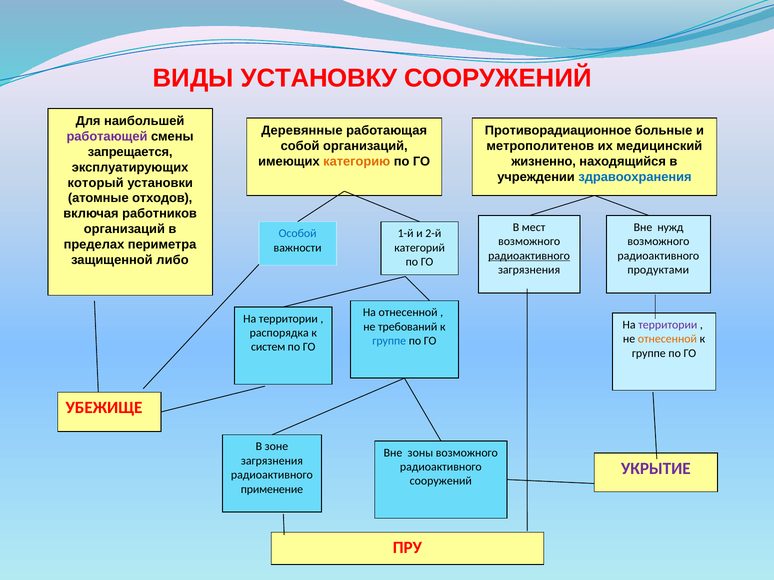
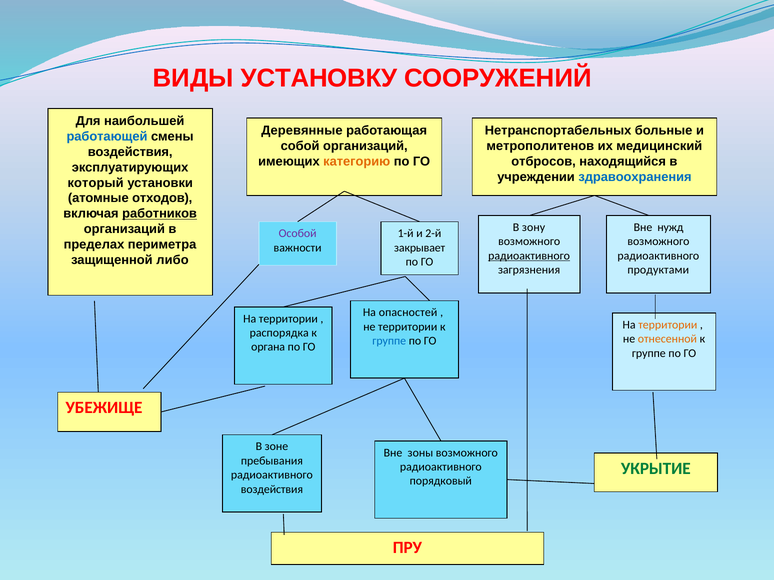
Противорадиационное: Противорадиационное -> Нетранспортабельных
работающей colour: purple -> blue
запрещается at (130, 152): запрещается -> воздействия
жизненно: жизненно -> отбросов
работников underline: none -> present
мест: мест -> зону
Особой colour: blue -> purple
категорий: категорий -> закрывает
На отнесенной: отнесенной -> опасностей
территории at (668, 325) colour: purple -> orange
не требований: требований -> территории
систем: систем -> органа
загрязнения at (272, 461): загрязнения -> пребывания
УКРЫТИЕ colour: purple -> green
сооружений at (441, 481): сооружений -> порядковый
применение at (272, 490): применение -> воздействия
